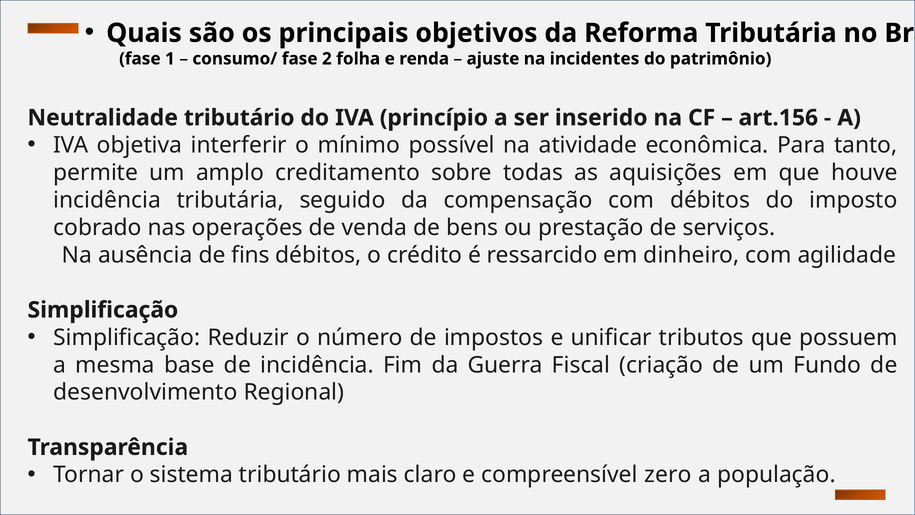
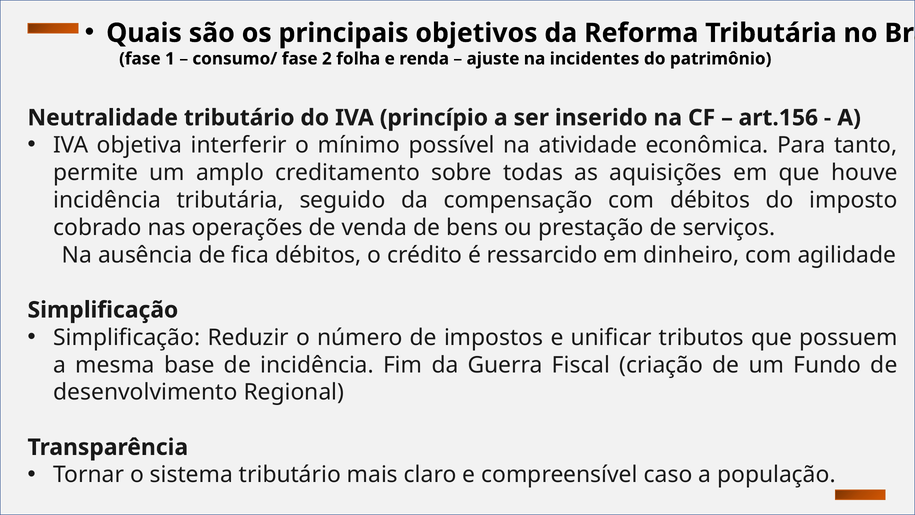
fins: fins -> fica
zero: zero -> caso
